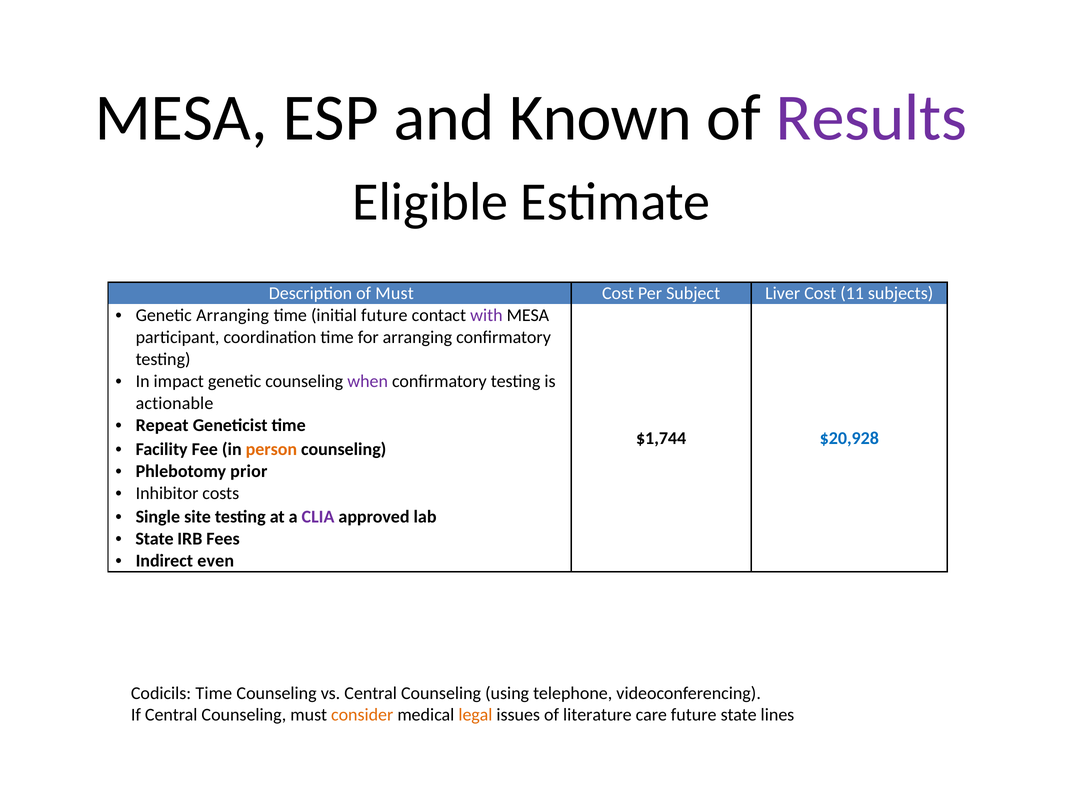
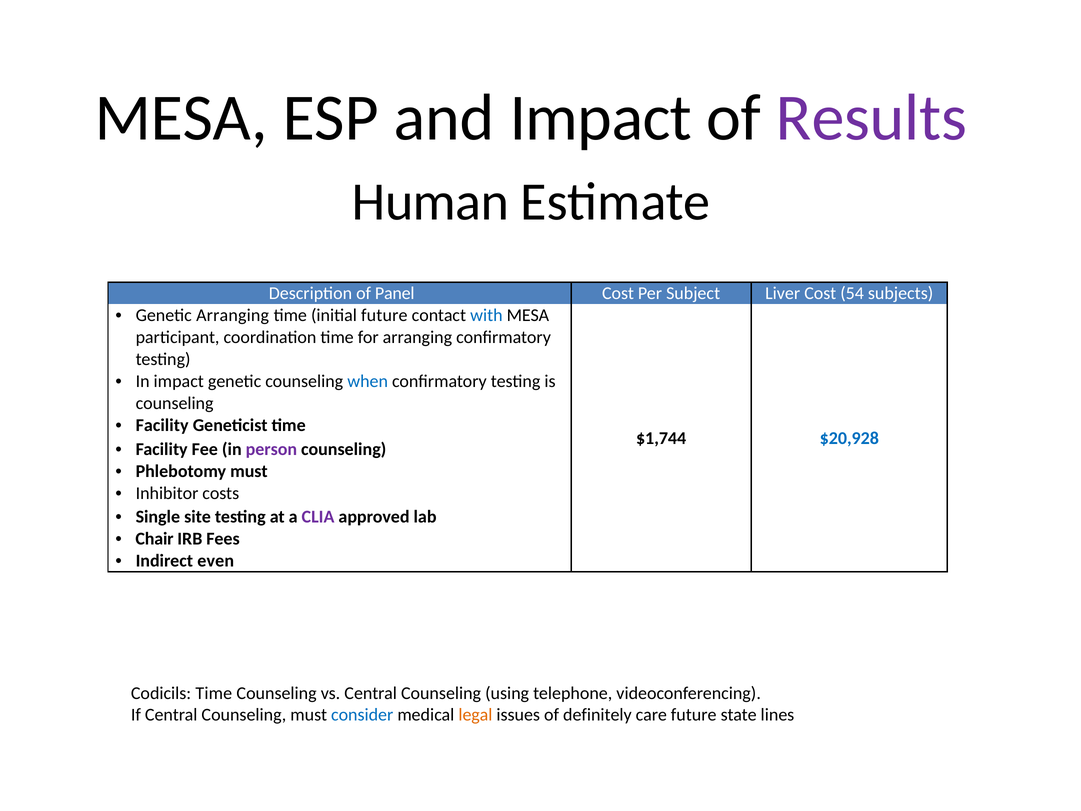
and Known: Known -> Impact
Eligible: Eligible -> Human
of Must: Must -> Panel
11: 11 -> 54
with colour: purple -> blue
when colour: purple -> blue
actionable at (174, 403): actionable -> counseling
Repeat at (162, 425): Repeat -> Facility
person colour: orange -> purple
Phlebotomy prior: prior -> must
State at (155, 539): State -> Chair
consider colour: orange -> blue
literature: literature -> definitely
